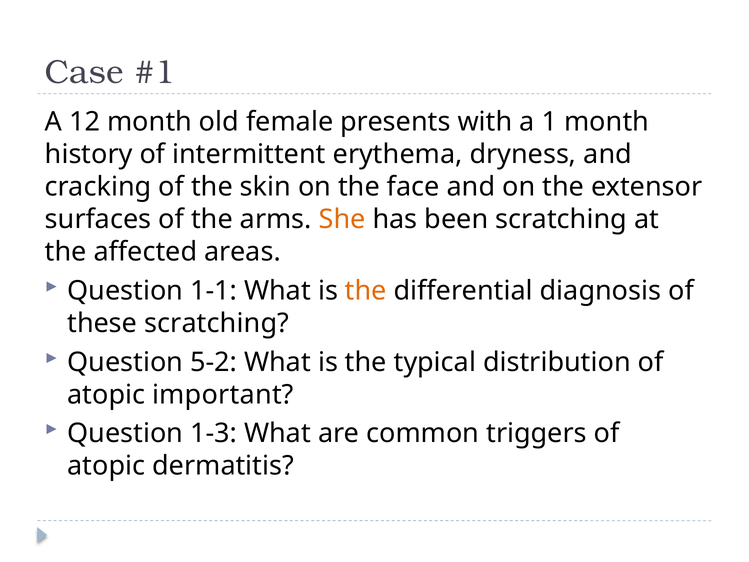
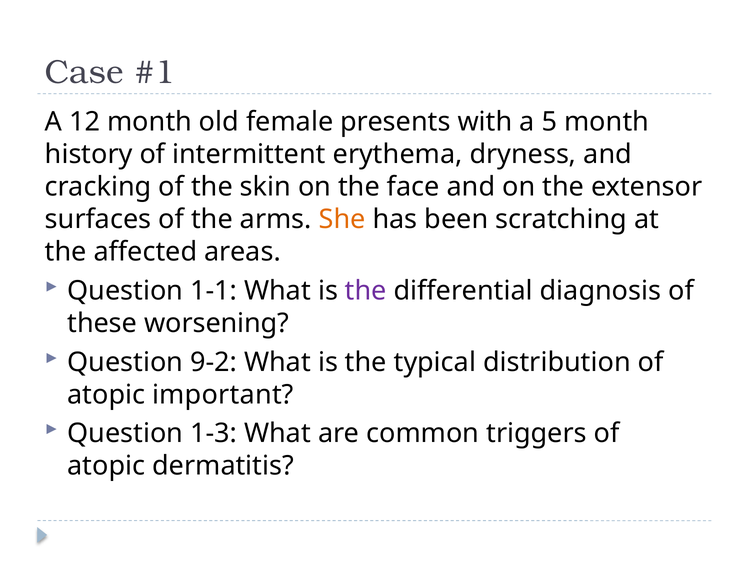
1: 1 -> 5
the at (366, 291) colour: orange -> purple
these scratching: scratching -> worsening
5-2: 5-2 -> 9-2
